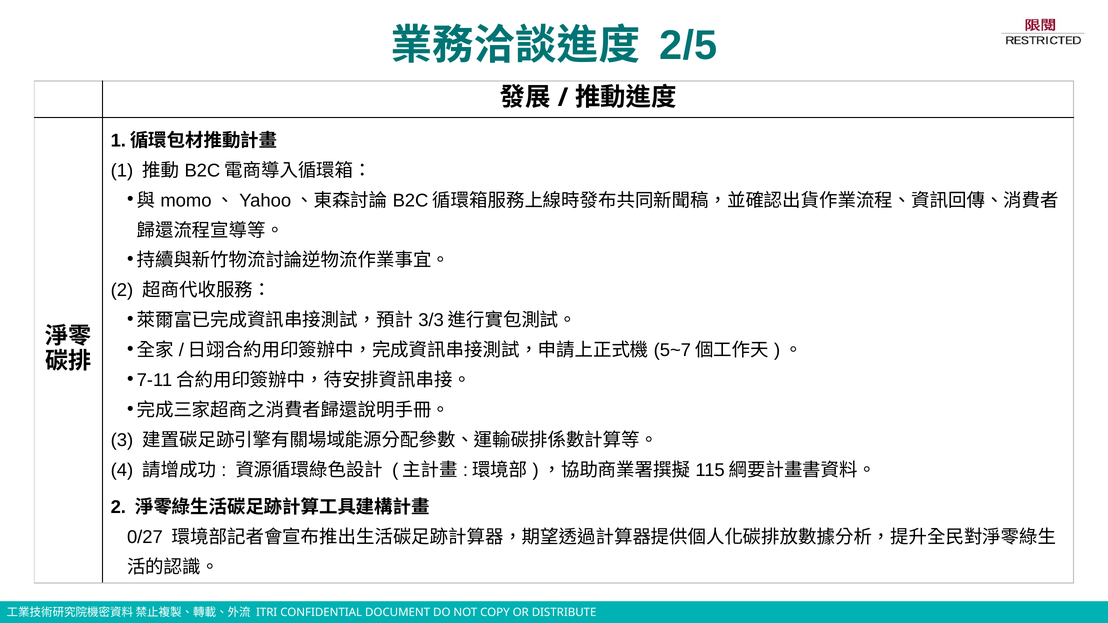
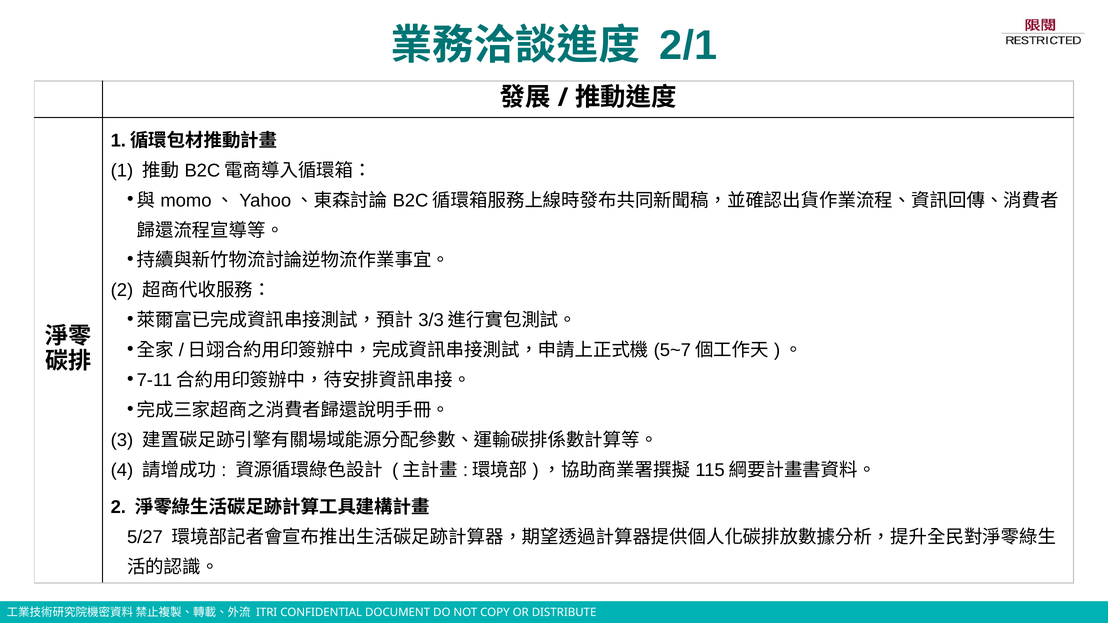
2/5: 2/5 -> 2/1
0/27: 0/27 -> 5/27
